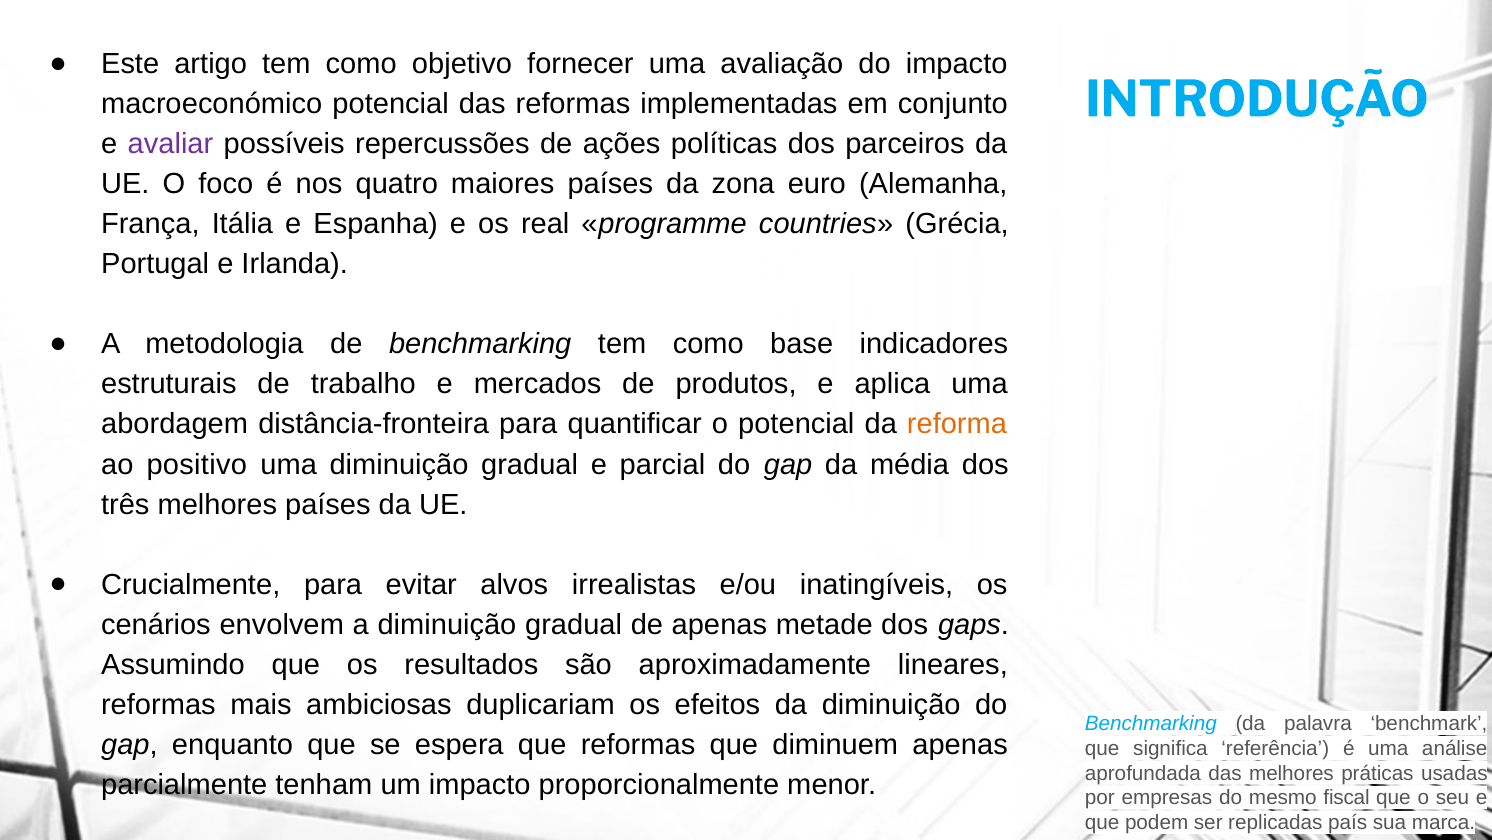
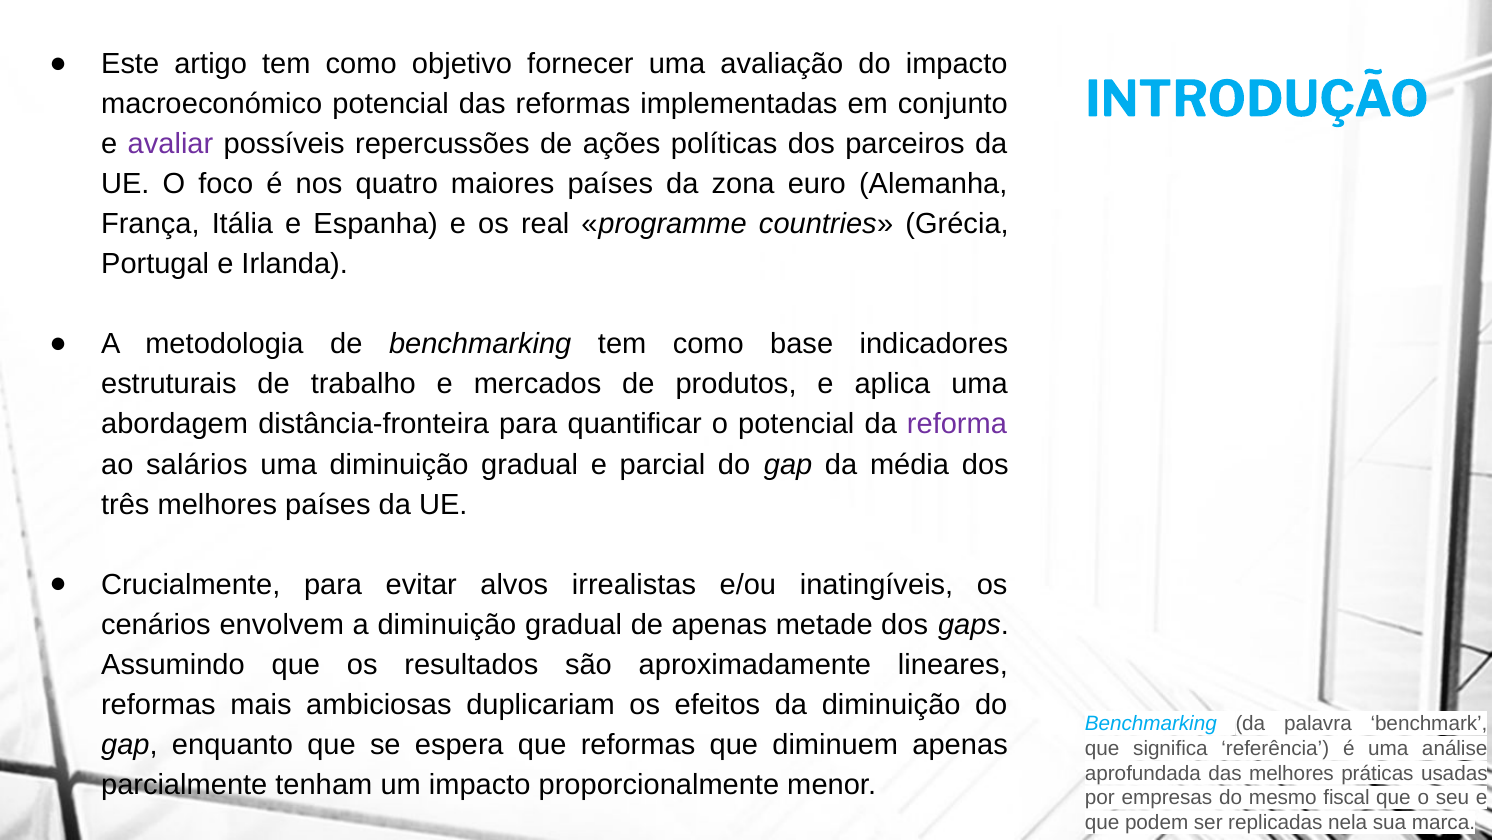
reforma colour: orange -> purple
positivo: positivo -> salários
país: país -> nela
